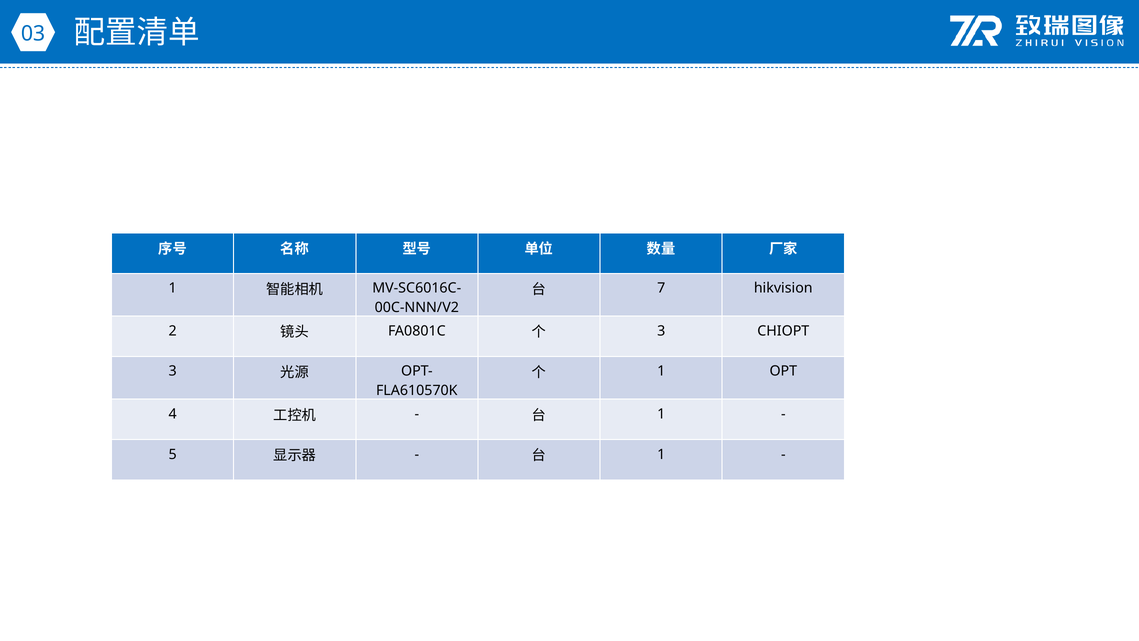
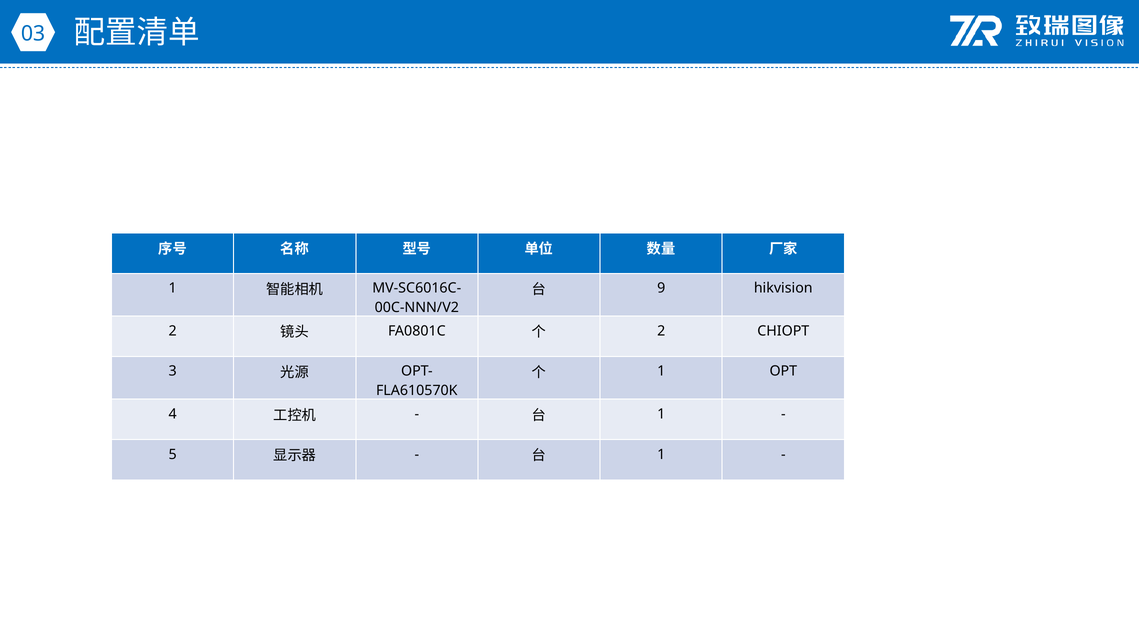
7: 7 -> 9
3 at (661, 331): 3 -> 2
